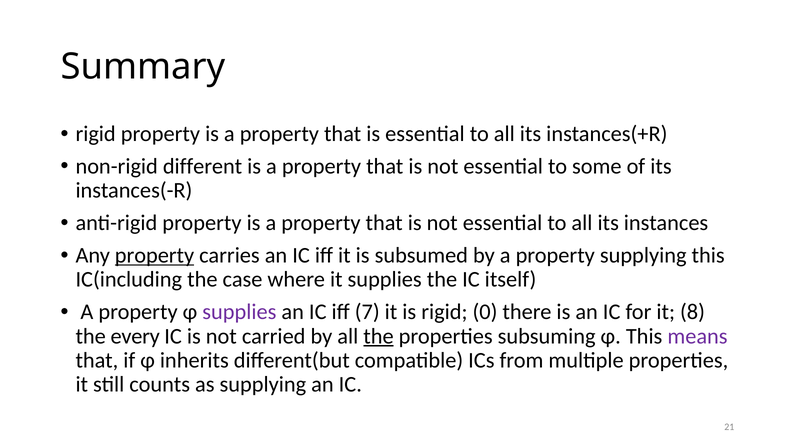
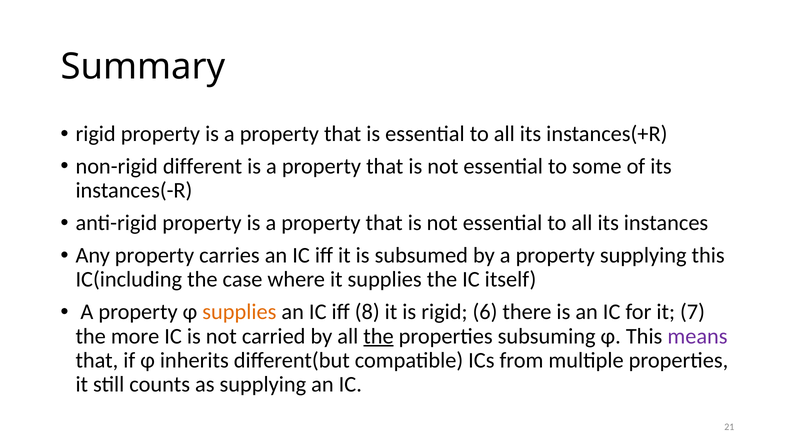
property at (155, 256) underline: present -> none
supplies at (239, 312) colour: purple -> orange
7: 7 -> 8
0: 0 -> 6
8: 8 -> 7
every: every -> more
